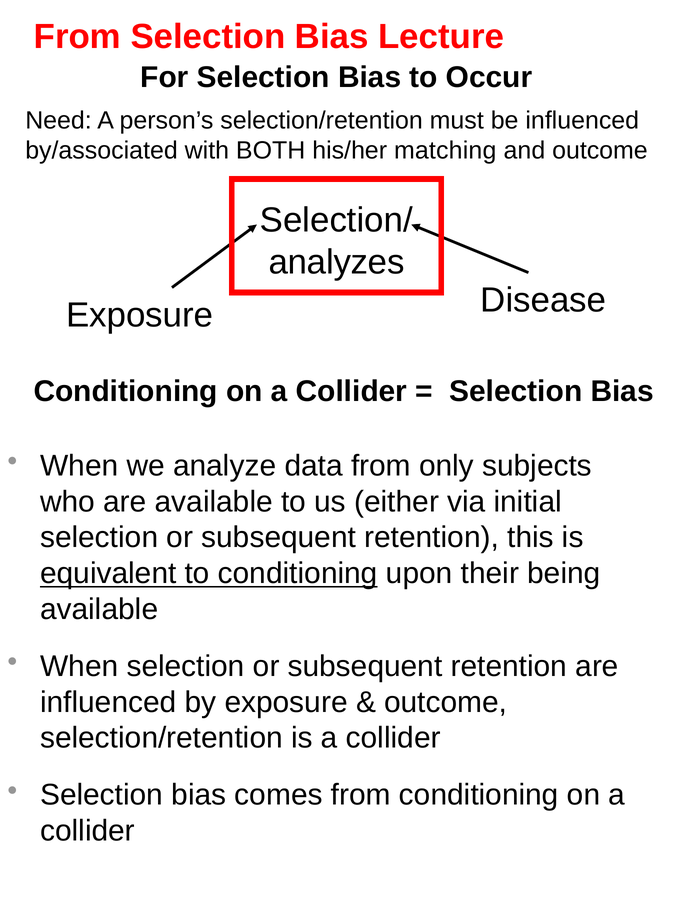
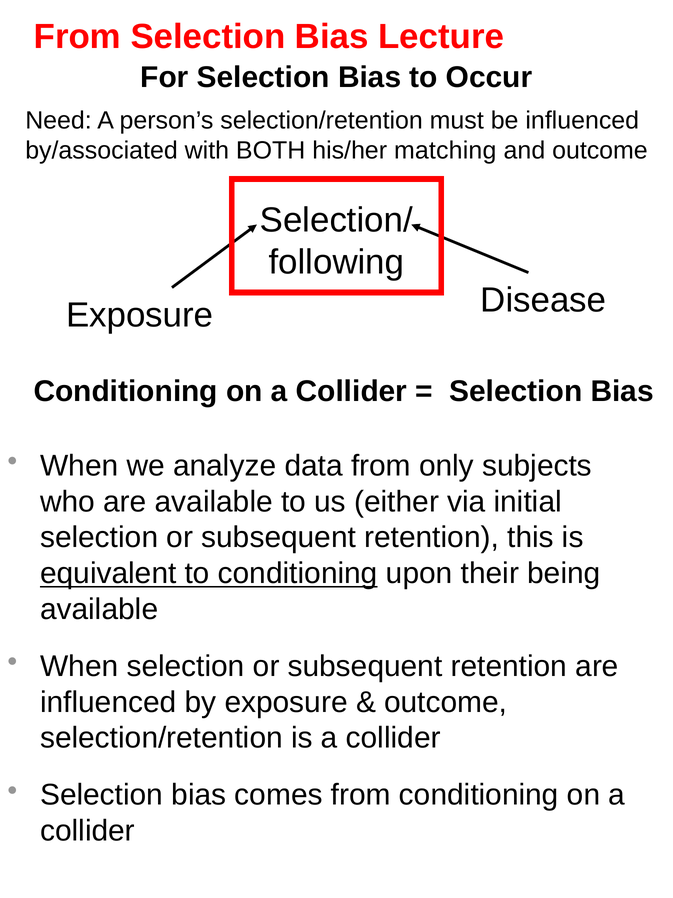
analyzes: analyzes -> following
